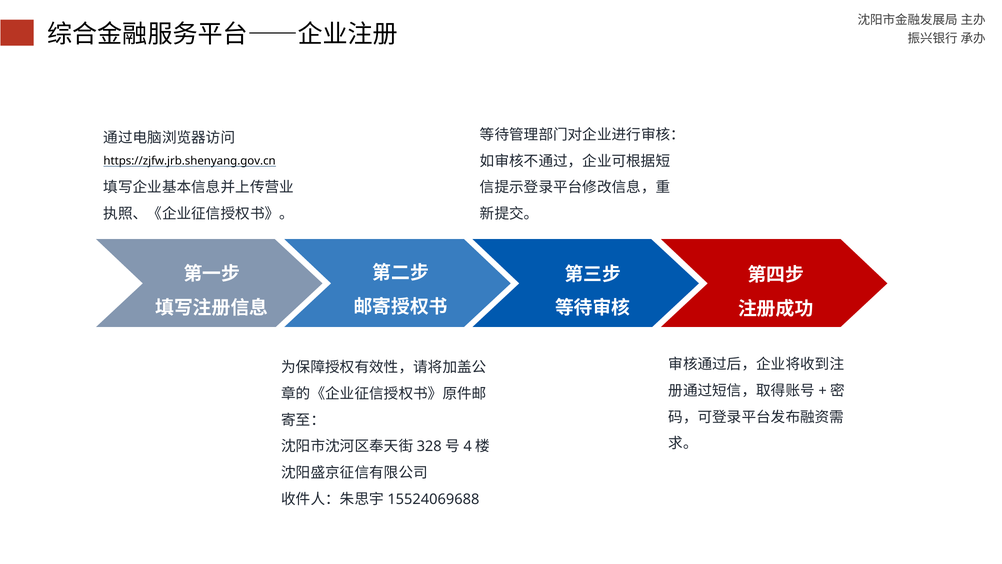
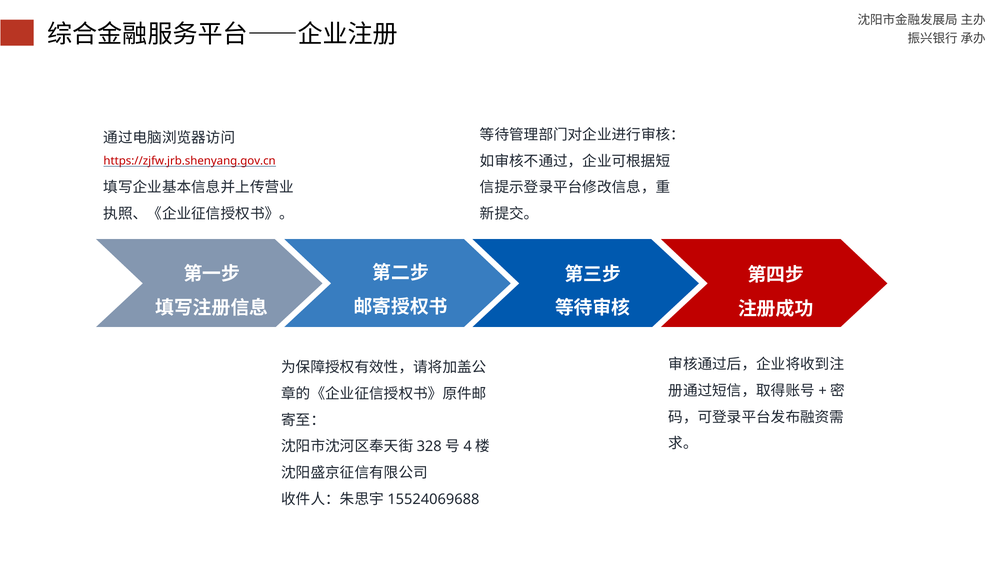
https://zjfw.jrb.shenyang.gov.cn colour: black -> red
